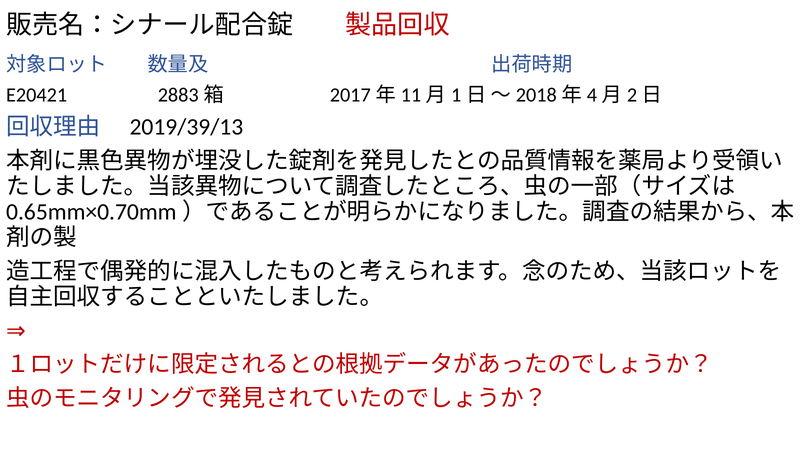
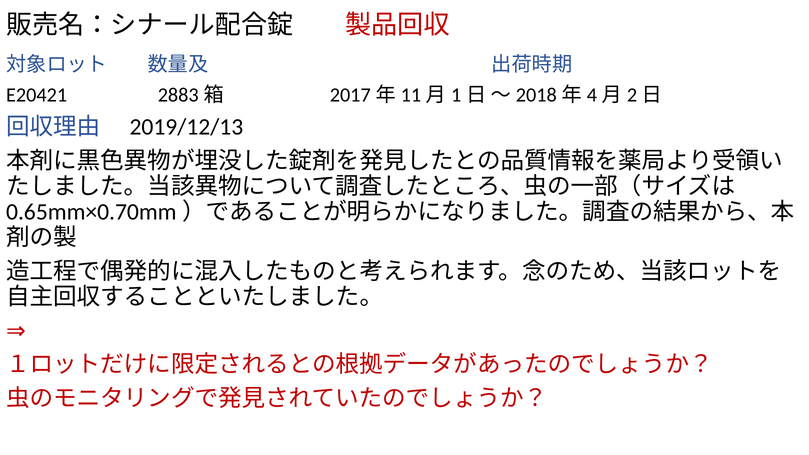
2019/39/13: 2019/39/13 -> 2019/12/13
